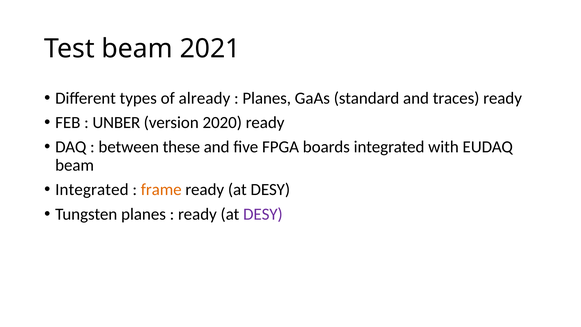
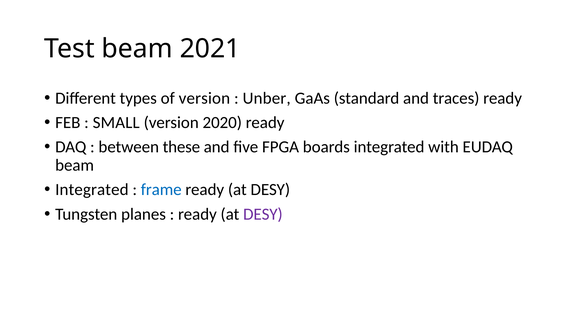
of already: already -> version
Planes at (267, 98): Planes -> Unber
UNBER: UNBER -> SMALL
frame colour: orange -> blue
